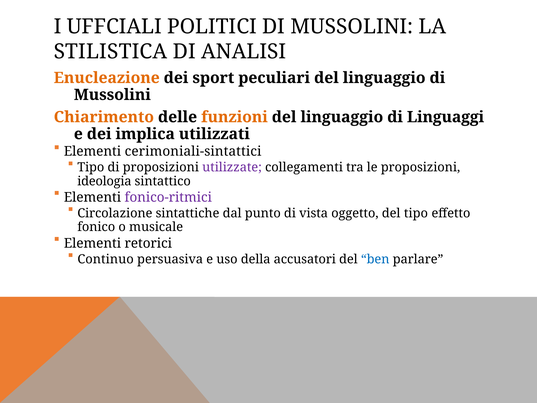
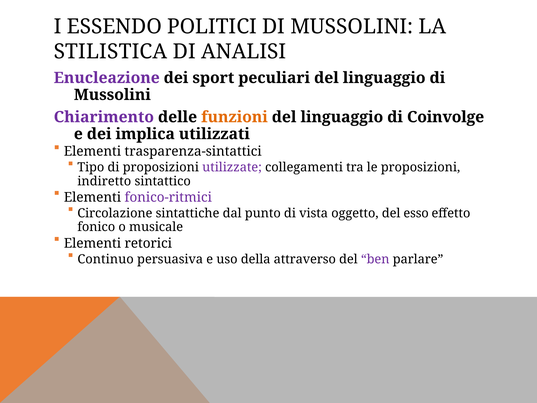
UFFCIALI: UFFCIALI -> ESSENDO
Enucleazione colour: orange -> purple
Chiarimento colour: orange -> purple
Linguaggi: Linguaggi -> Coinvolge
cerimoniali-sintattici: cerimoniali-sintattici -> trasparenza-sintattici
ideologia: ideologia -> indiretto
del tipo: tipo -> esso
accusatori: accusatori -> attraverso
ben colour: blue -> purple
